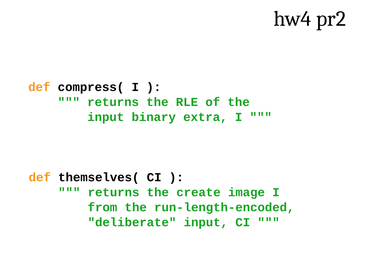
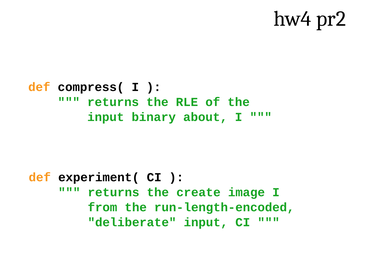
extra: extra -> about
themselves(: themselves( -> experiment(
